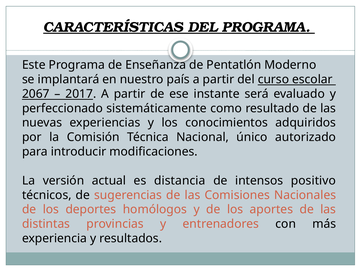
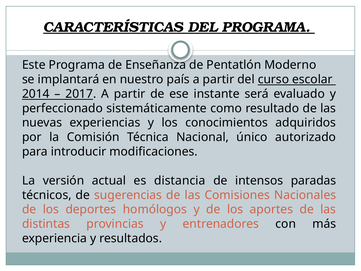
2067: 2067 -> 2014
positivo: positivo -> paradas
